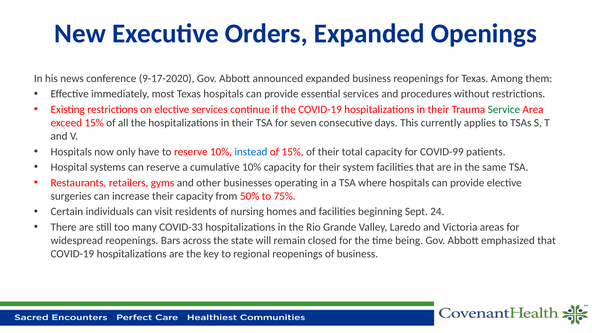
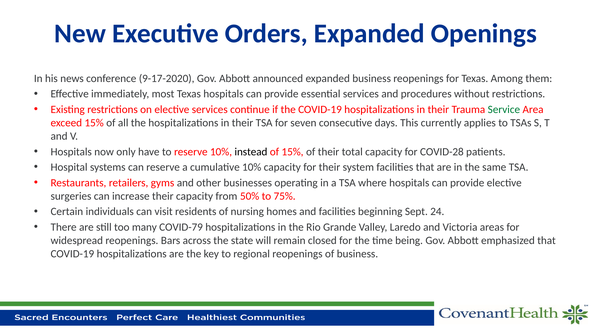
instead colour: blue -> black
COVID-99: COVID-99 -> COVID-28
COVID-33: COVID-33 -> COVID-79
